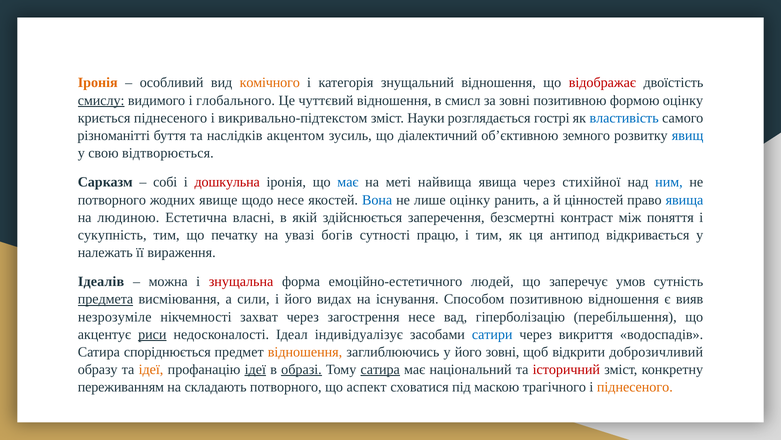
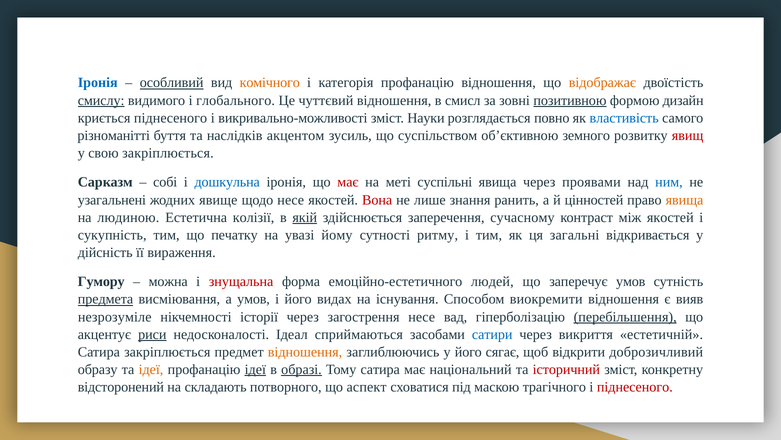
Іронія at (98, 83) colour: orange -> blue
особливий underline: none -> present
категорія знущальний: знущальний -> профанацію
відображає colour: red -> orange
позитивною at (570, 100) underline: none -> present
формою оцінку: оцінку -> дизайн
викривально-підтекстом: викривально-підтекстом -> викривально-можливості
гострі: гострі -> повно
діалектичний: діалектичний -> суспільством
явищ colour: blue -> red
свою відтворюється: відтворюється -> закріплюється
дошкульна colour: red -> blue
має at (348, 182) colour: blue -> red
найвища: найвища -> суспільні
стихійної: стихійної -> проявами
потворного at (112, 200): потворного -> узагальнені
Вона colour: blue -> red
лише оцінку: оцінку -> знання
явища at (685, 200) colour: blue -> orange
власні: власні -> колізії
якій underline: none -> present
безсмертні: безсмертні -> сучасному
між поняття: поняття -> якостей
богів: богів -> йому
працю: працю -> ритму
антипод: антипод -> загальні
належать: належать -> дійсність
Ідеалів: Ідеалів -> Гумору
а сили: сили -> умов
Способом позитивною: позитивною -> виокремити
захват: захват -> історії
перебільшення underline: none -> present
індивідуалізує: індивідуалізує -> сприймаються
водоспадів: водоспадів -> естетичній
Сатира споріднюється: споріднюється -> закріплюється
його зовні: зовні -> сягає
сатира at (380, 369) underline: present -> none
переживанням: переживанням -> відсторонений
піднесеного at (635, 386) colour: orange -> red
